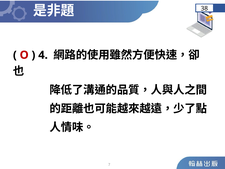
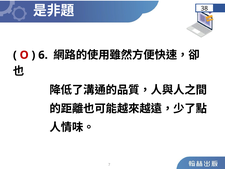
4: 4 -> 6
